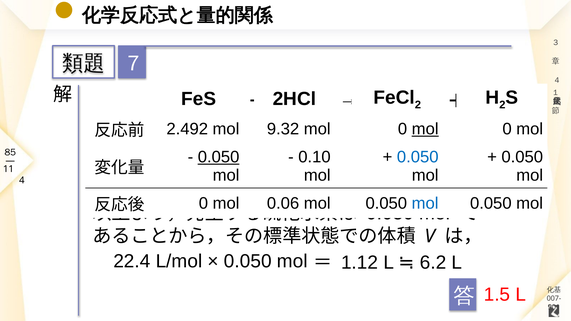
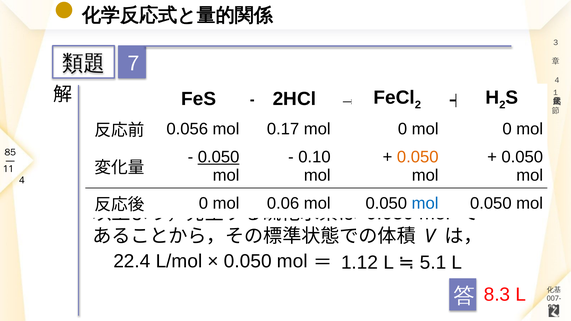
2.492: 2.492 -> 0.056
9.32: 9.32 -> 0.17
mol at (425, 129) underline: present -> none
0.050 at (418, 157) colour: blue -> orange
6.2: 6.2 -> 5.1
1.5: 1.5 -> 8.3
